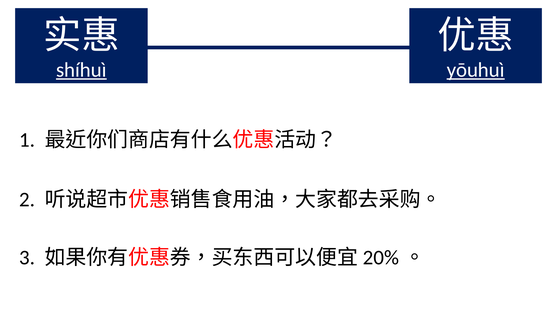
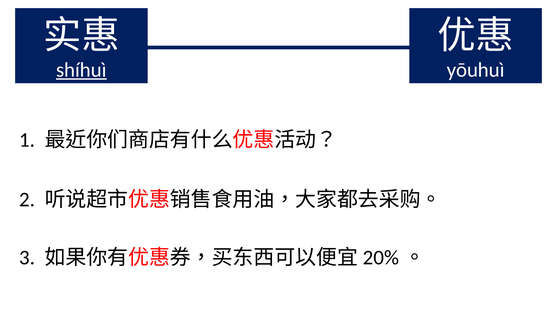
yōuhuì underline: present -> none
